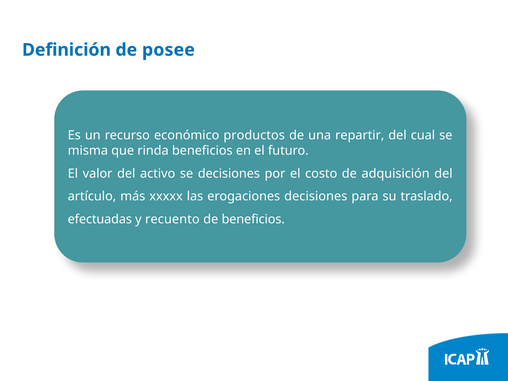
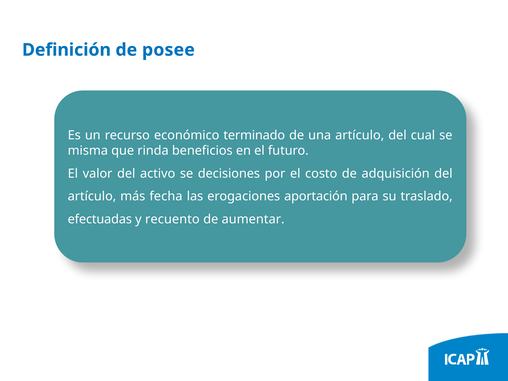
productos: productos -> terminado
una repartir: repartir -> artículo
xxxxx: xxxxx -> fecha
erogaciones decisiones: decisiones -> aportación
de beneficios: beneficios -> aumentar
